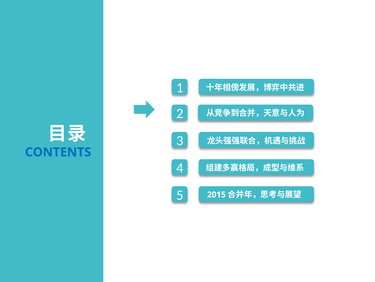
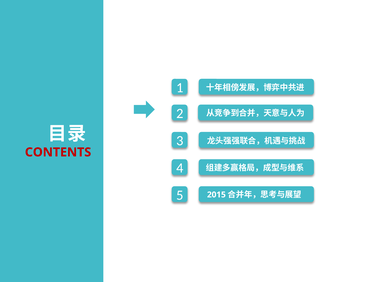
CONTENTS colour: blue -> red
